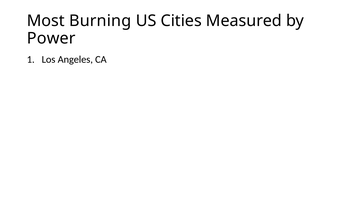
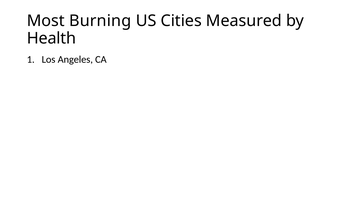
Power: Power -> Health
